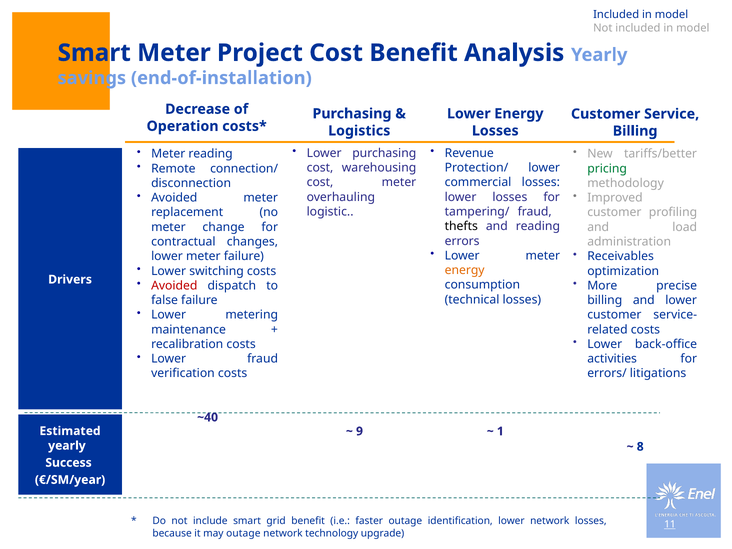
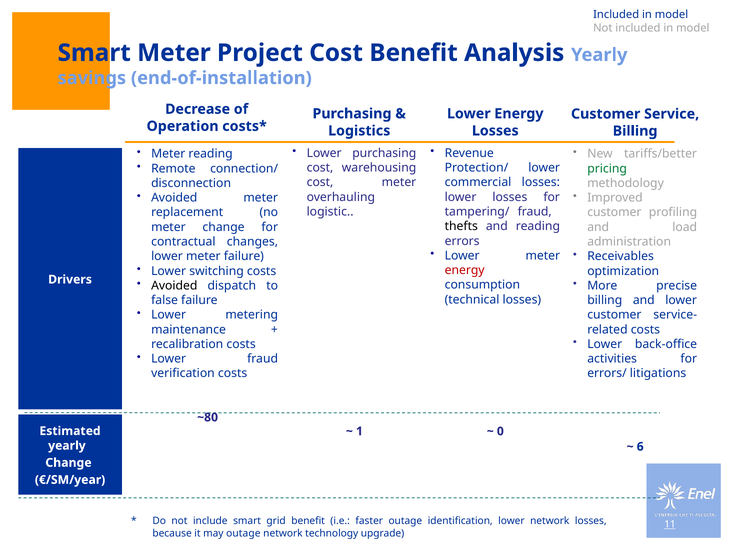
energy at (465, 270) colour: orange -> red
Avoided at (174, 286) colour: red -> black
~40: ~40 -> ~80
9: 9 -> 1
1: 1 -> 0
8: 8 -> 6
Success at (69, 463): Success -> Change
